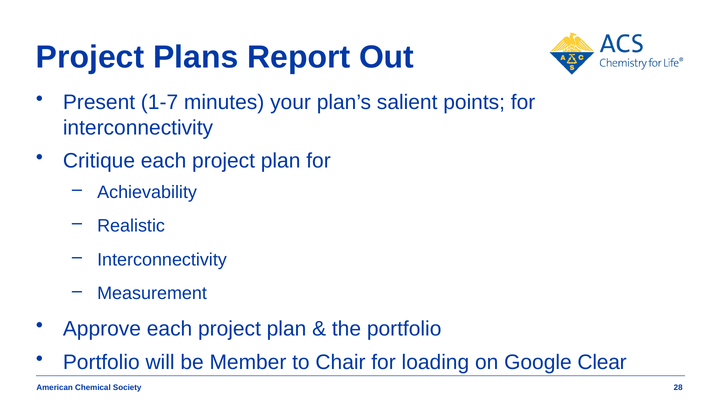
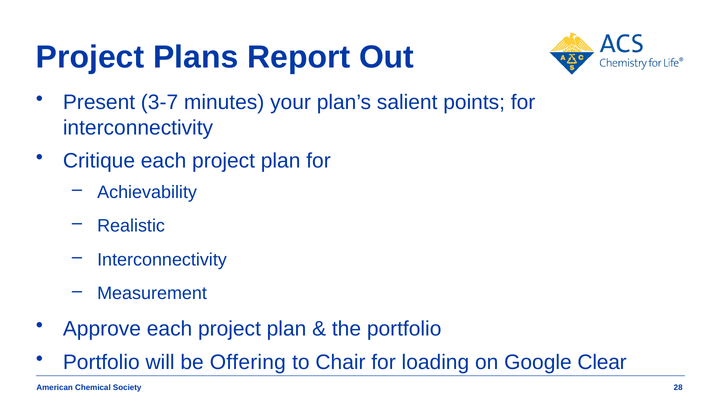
1-7: 1-7 -> 3-7
Member: Member -> Offering
